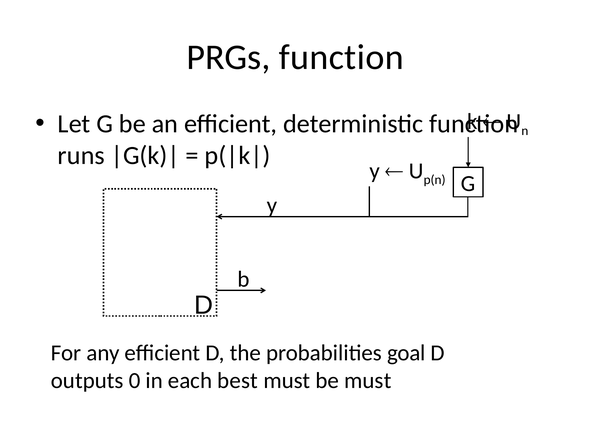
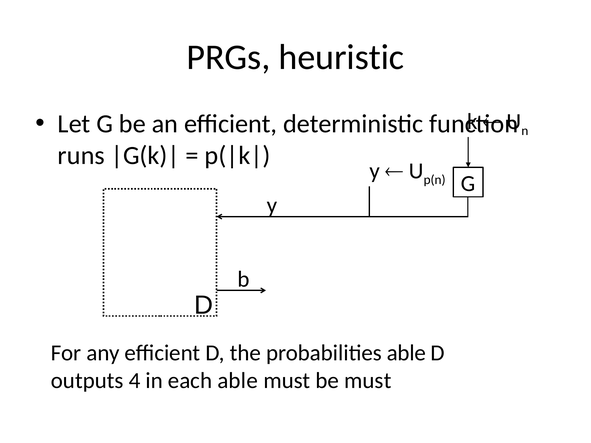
PRGs function: function -> heuristic
probabilities goal: goal -> able
0: 0 -> 4
each best: best -> able
